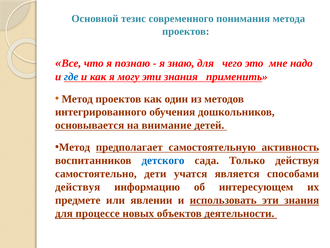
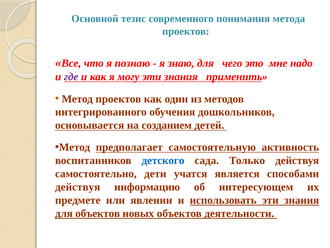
где colour: blue -> purple
внимание: внимание -> созданием
для процессе: процессе -> объектов
